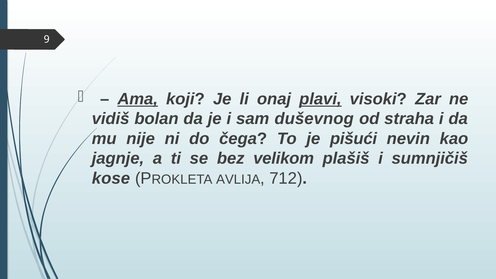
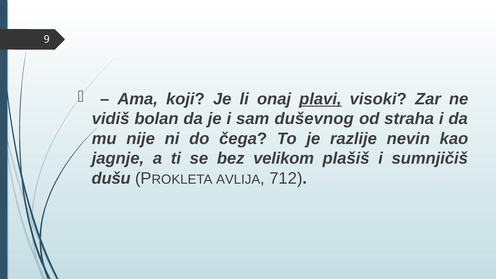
Ama underline: present -> none
pišući: pišući -> razlije
kose: kose -> dušu
